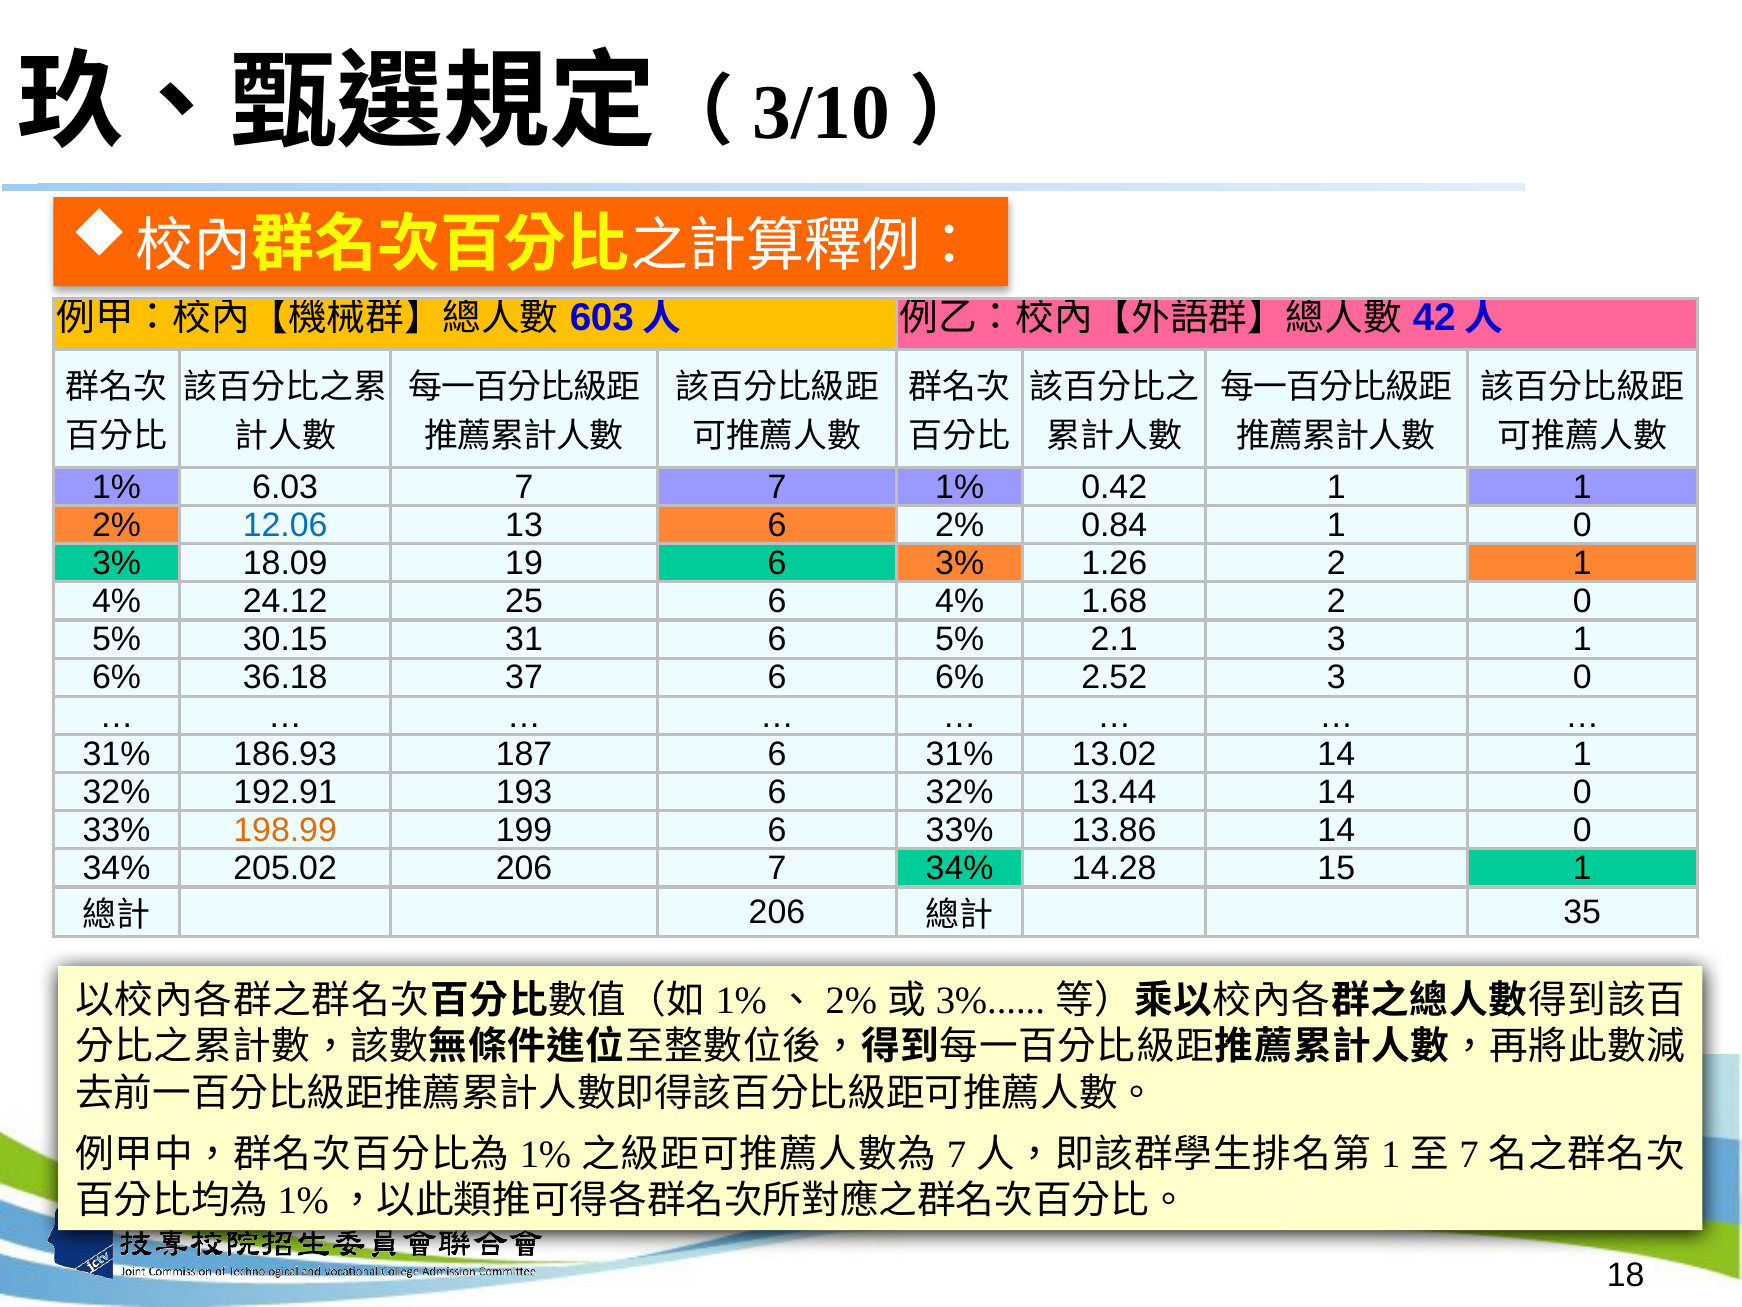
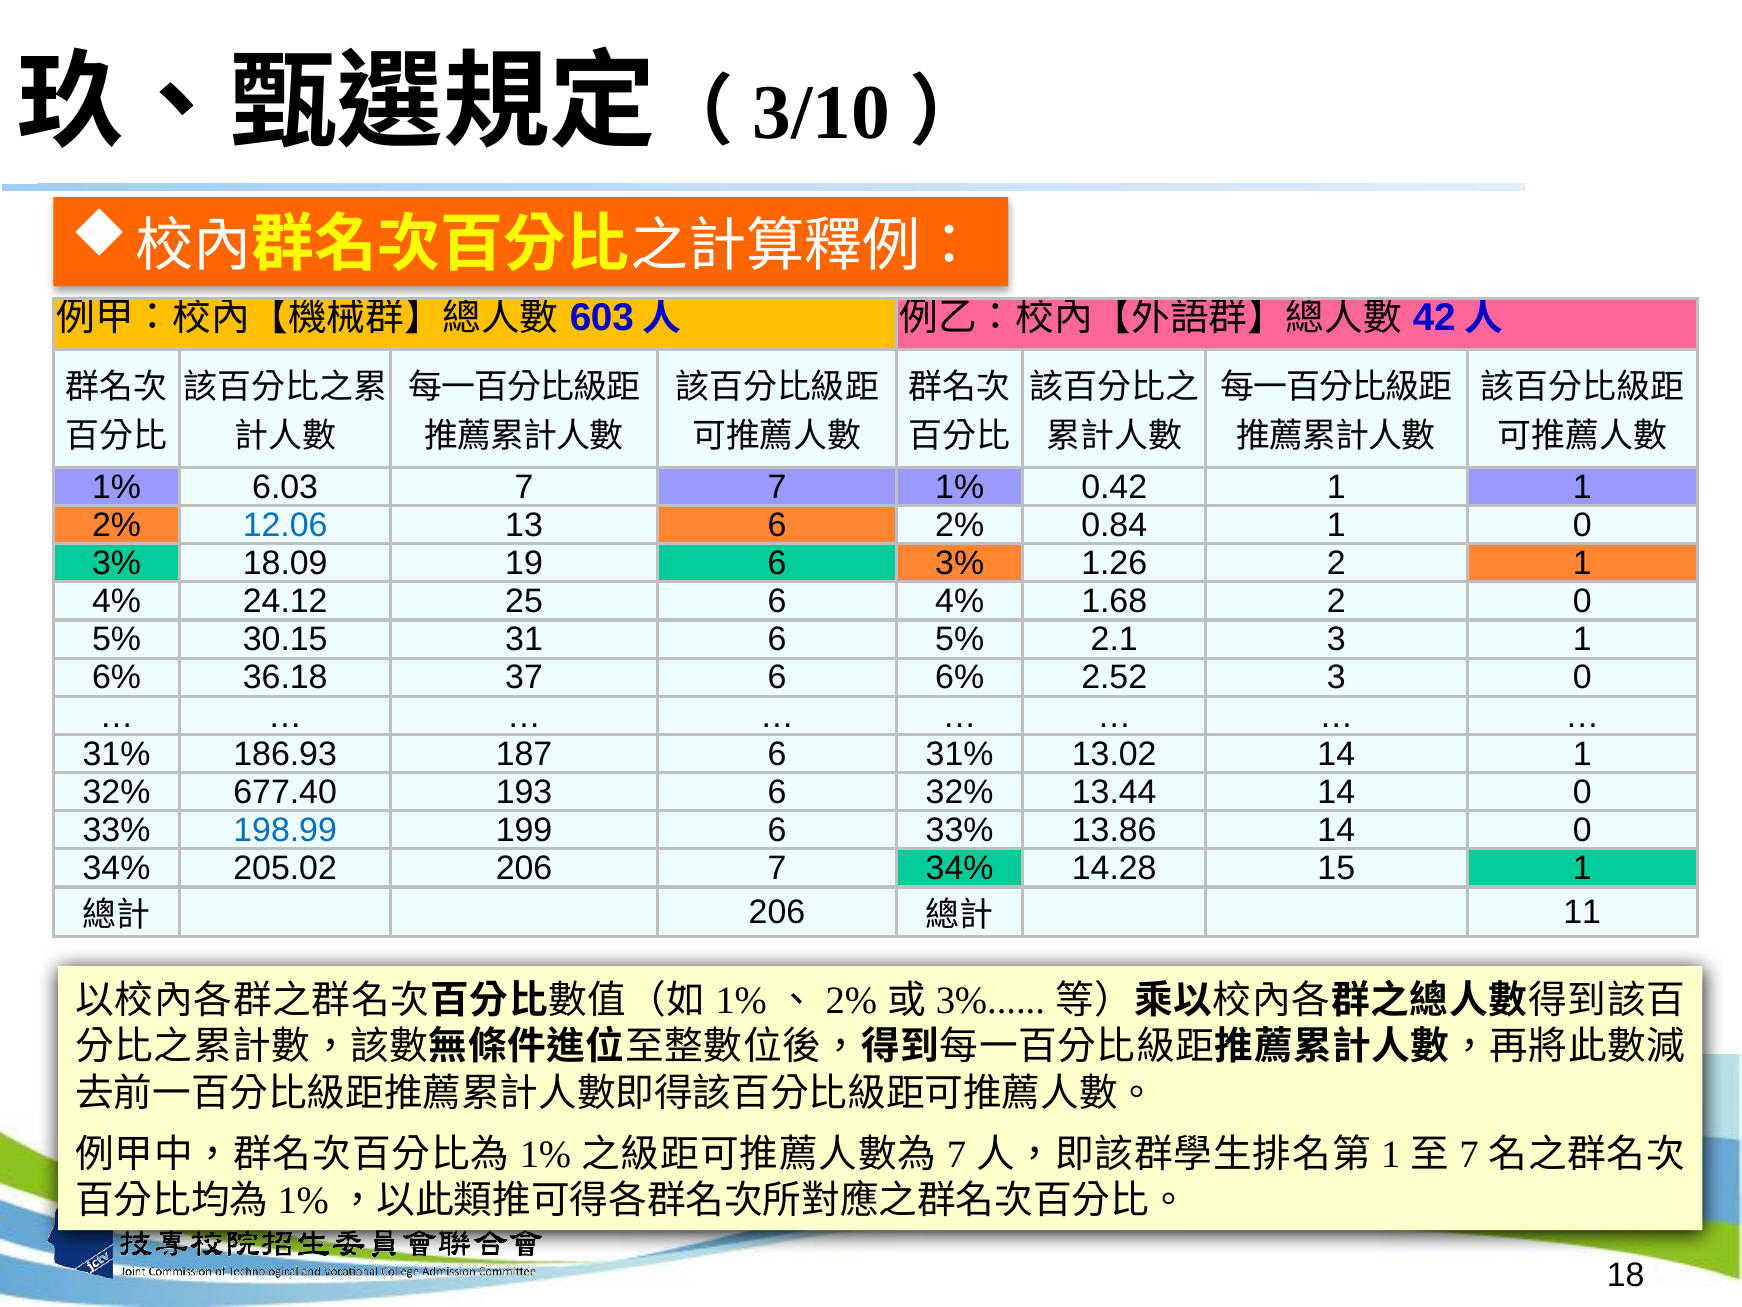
192.91: 192.91 -> 677.40
198.99 colour: orange -> blue
35: 35 -> 11
